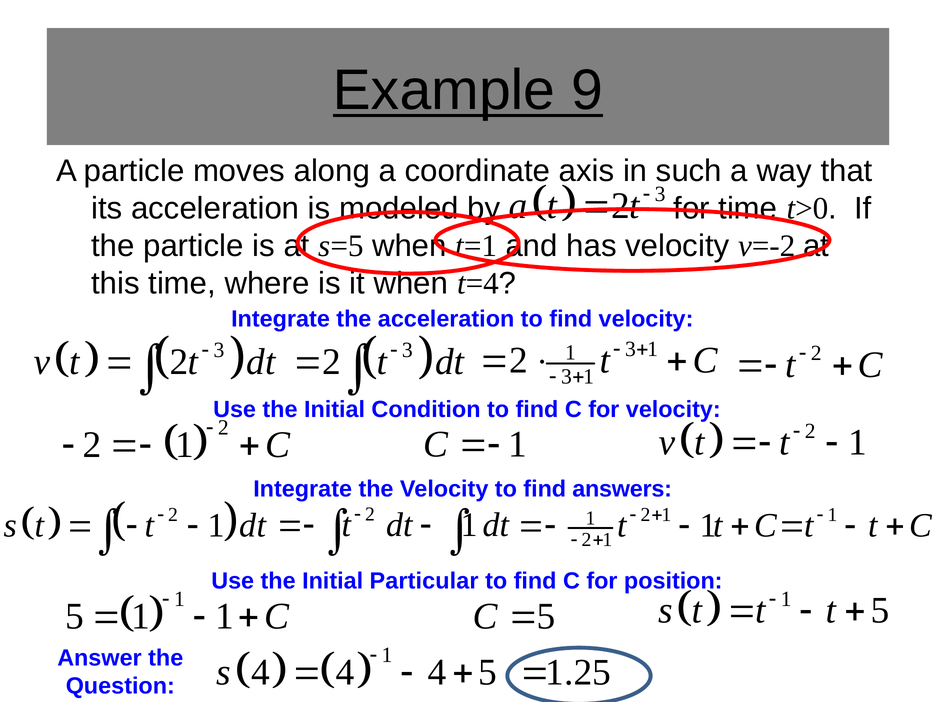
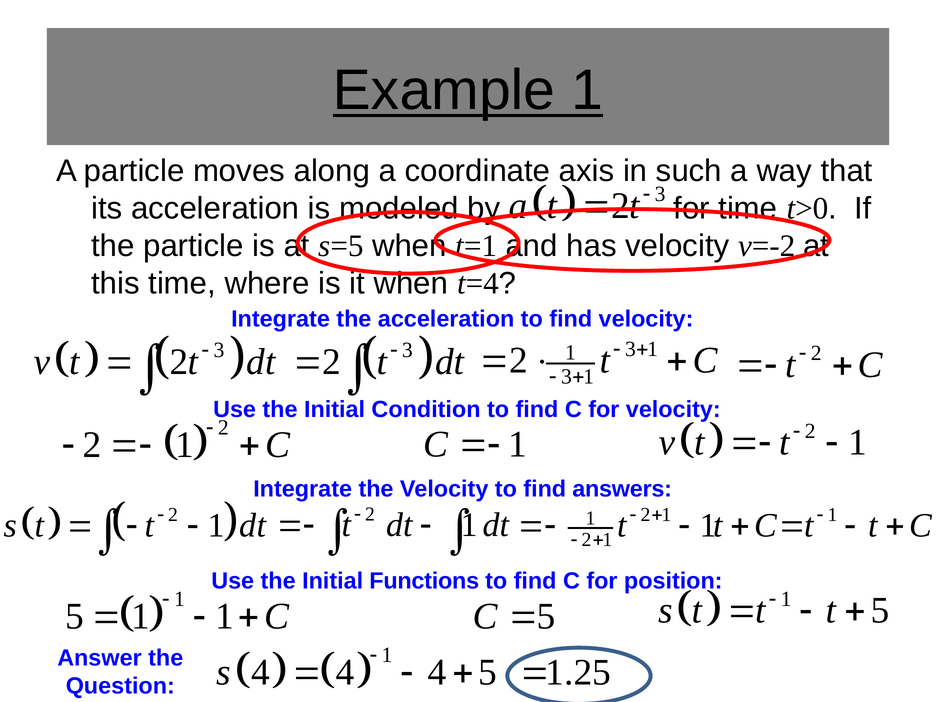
Example 9: 9 -> 1
Particular: Particular -> Functions
